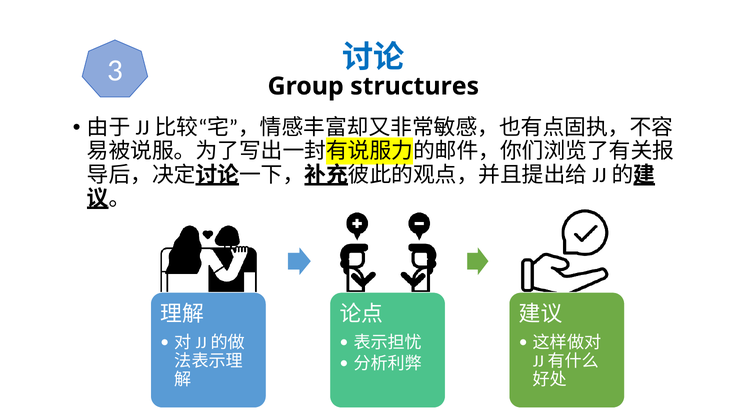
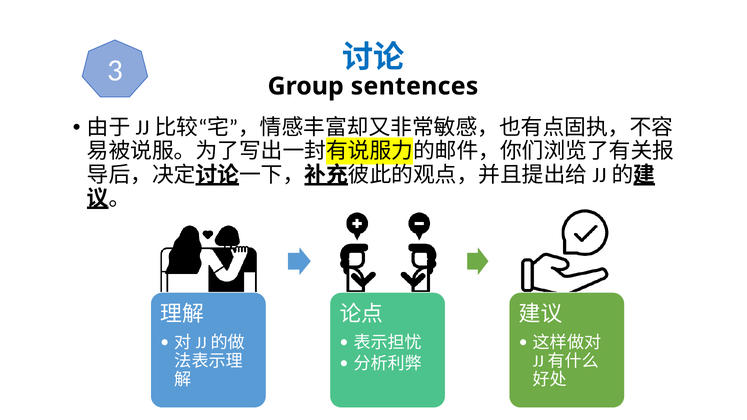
structures: structures -> sentences
